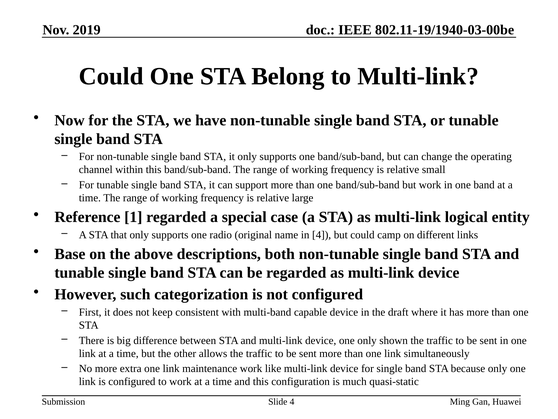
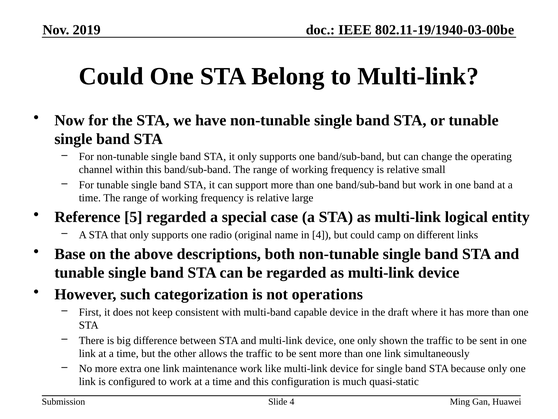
1: 1 -> 5
not configured: configured -> operations
